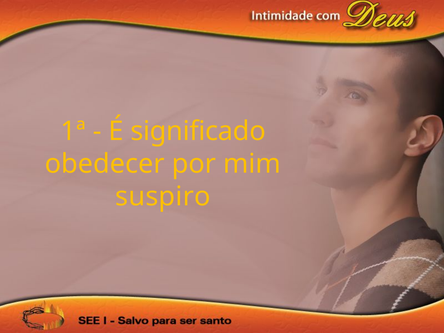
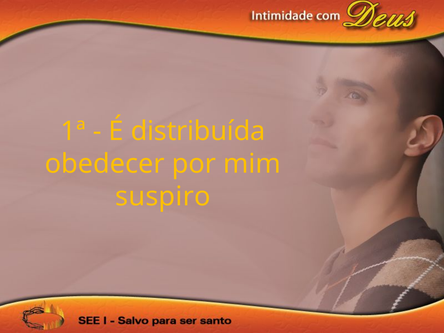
significado: significado -> distribuída
